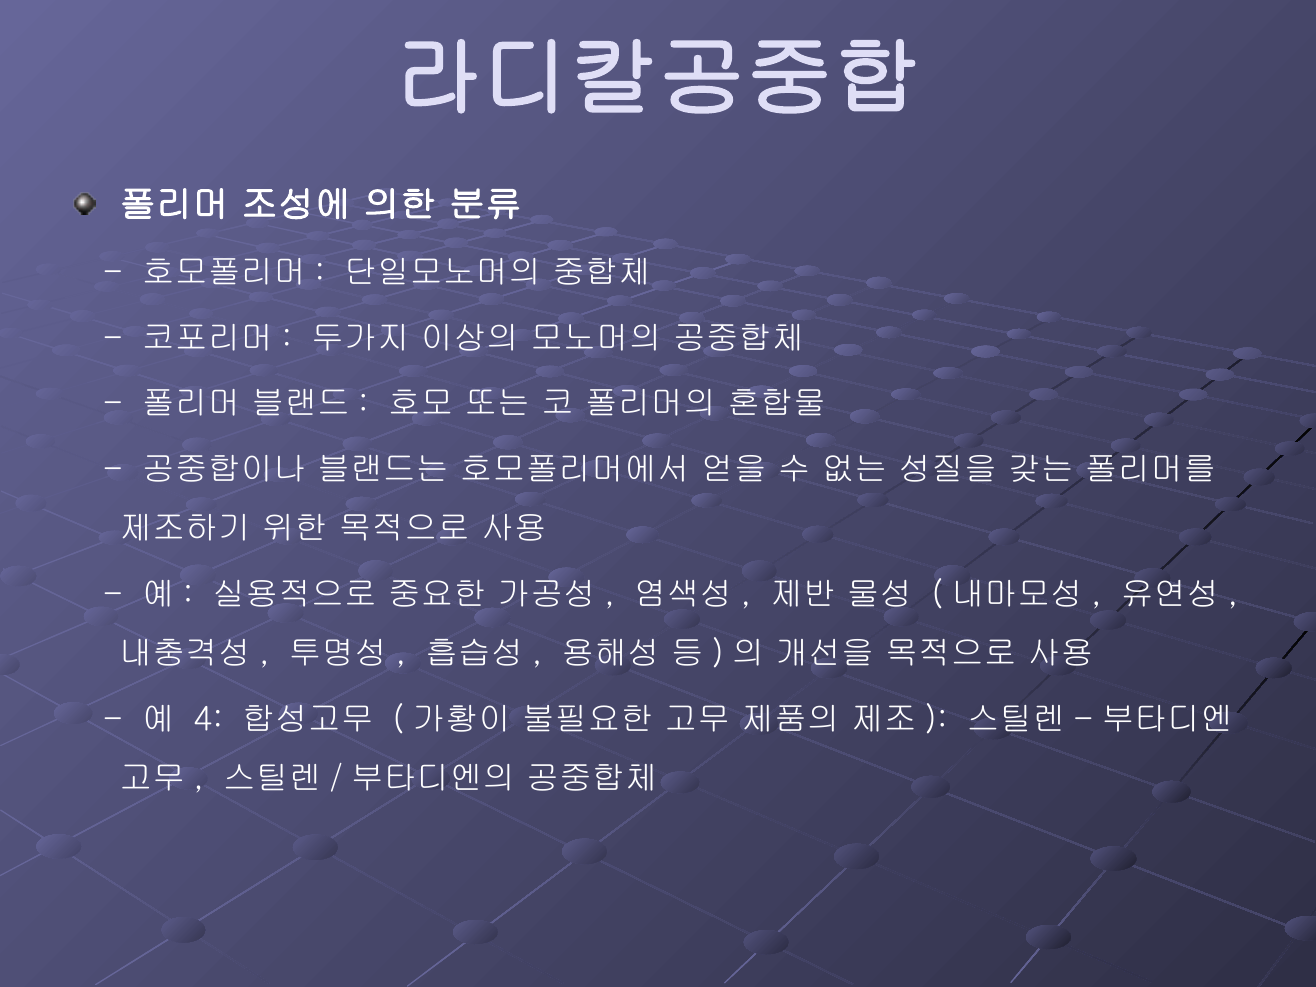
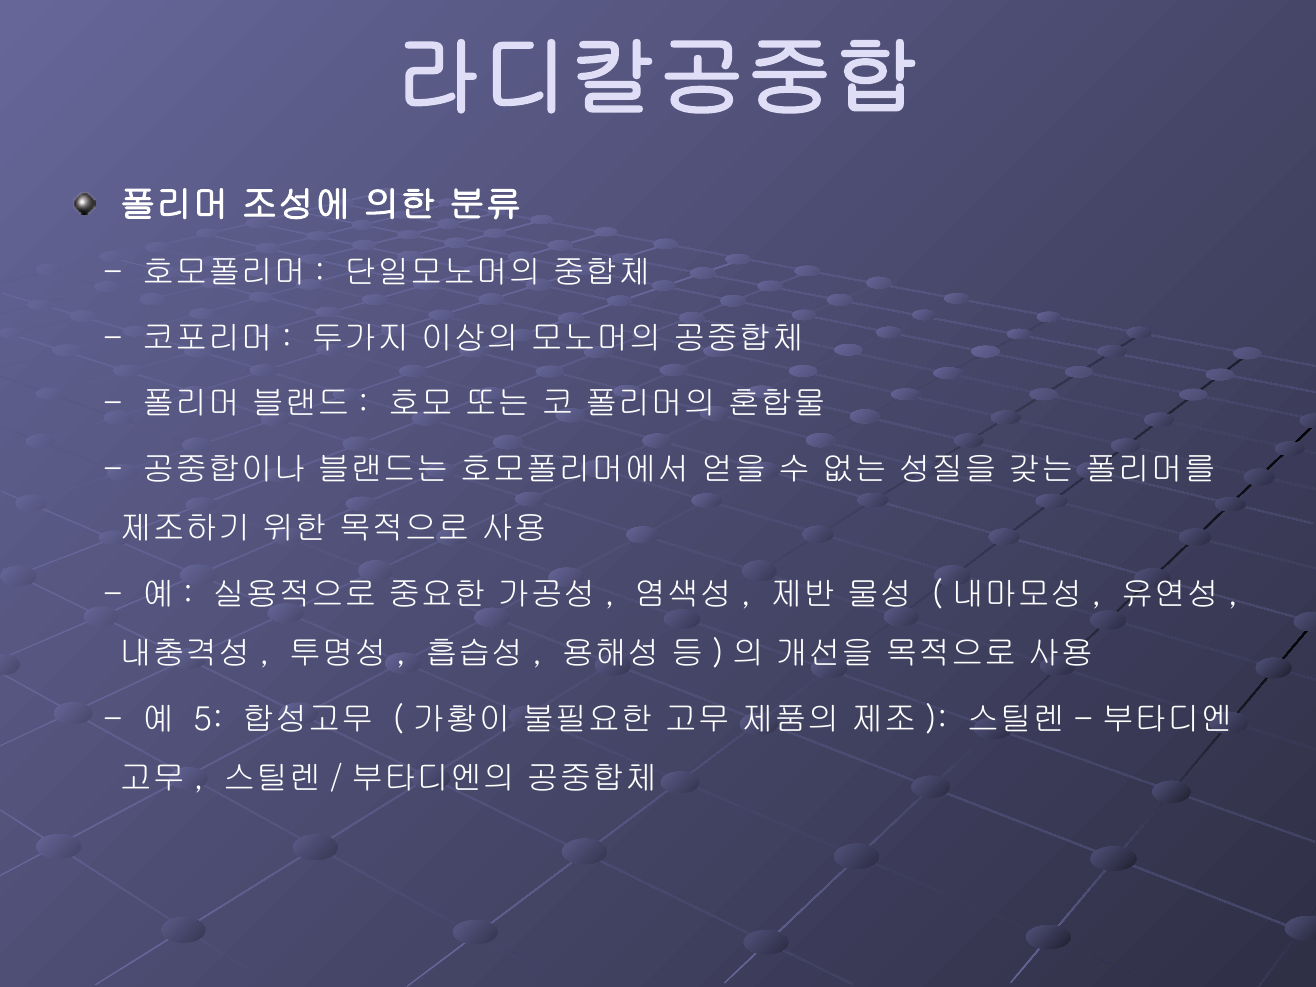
4: 4 -> 5
